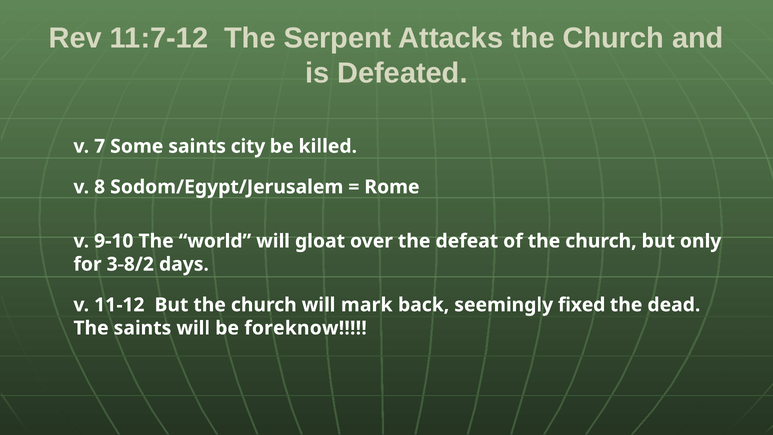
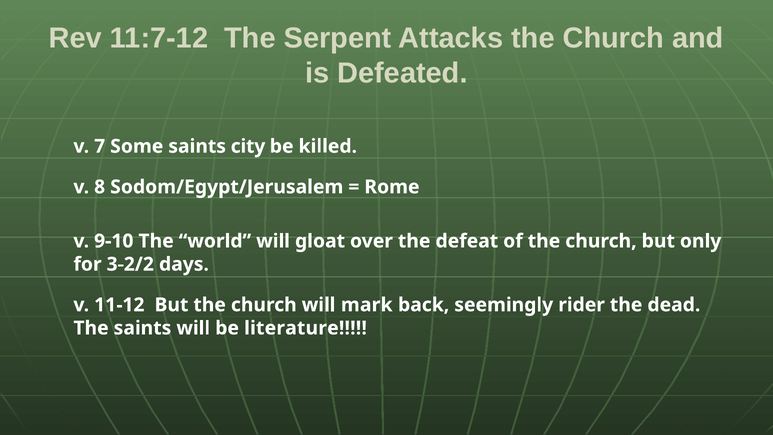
3-8/2: 3-8/2 -> 3-2/2
fixed: fixed -> rider
foreknow: foreknow -> literature
